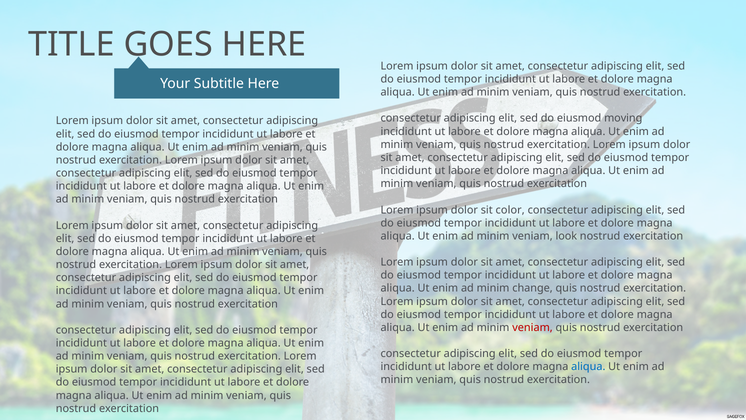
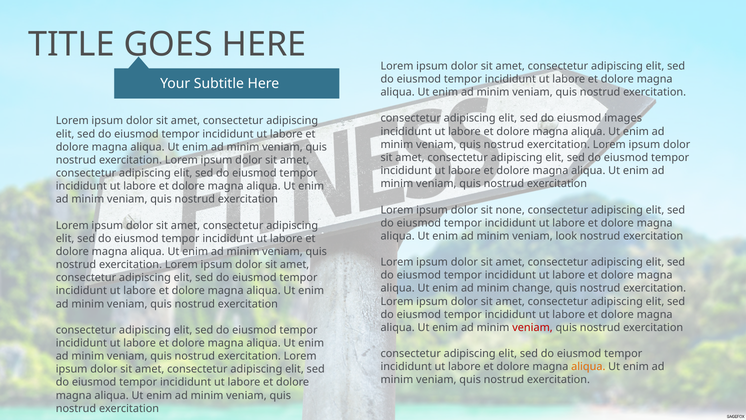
moving: moving -> images
color: color -> none
aliqua at (588, 366) colour: blue -> orange
